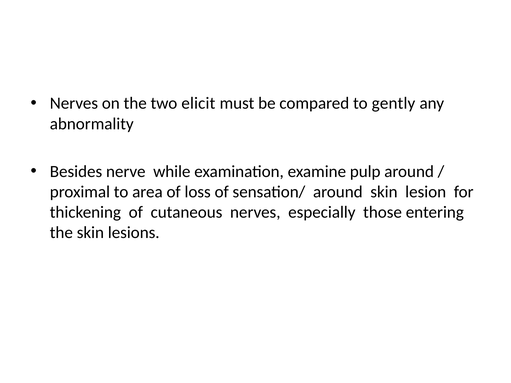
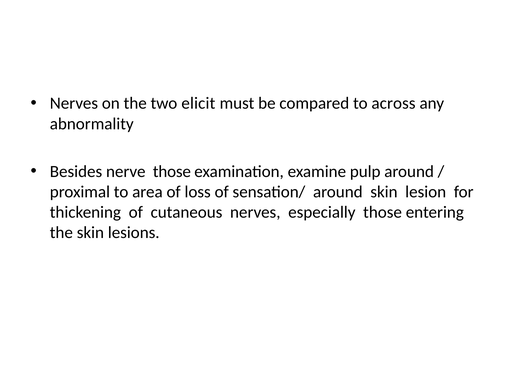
gently: gently -> across
nerve while: while -> those
